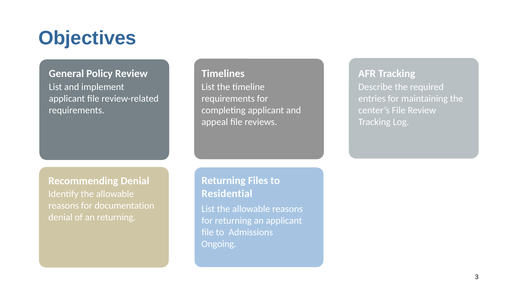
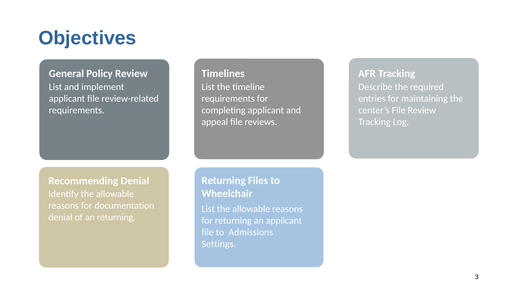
Residential: Residential -> Wheelchair
Ongoing: Ongoing -> Settings
